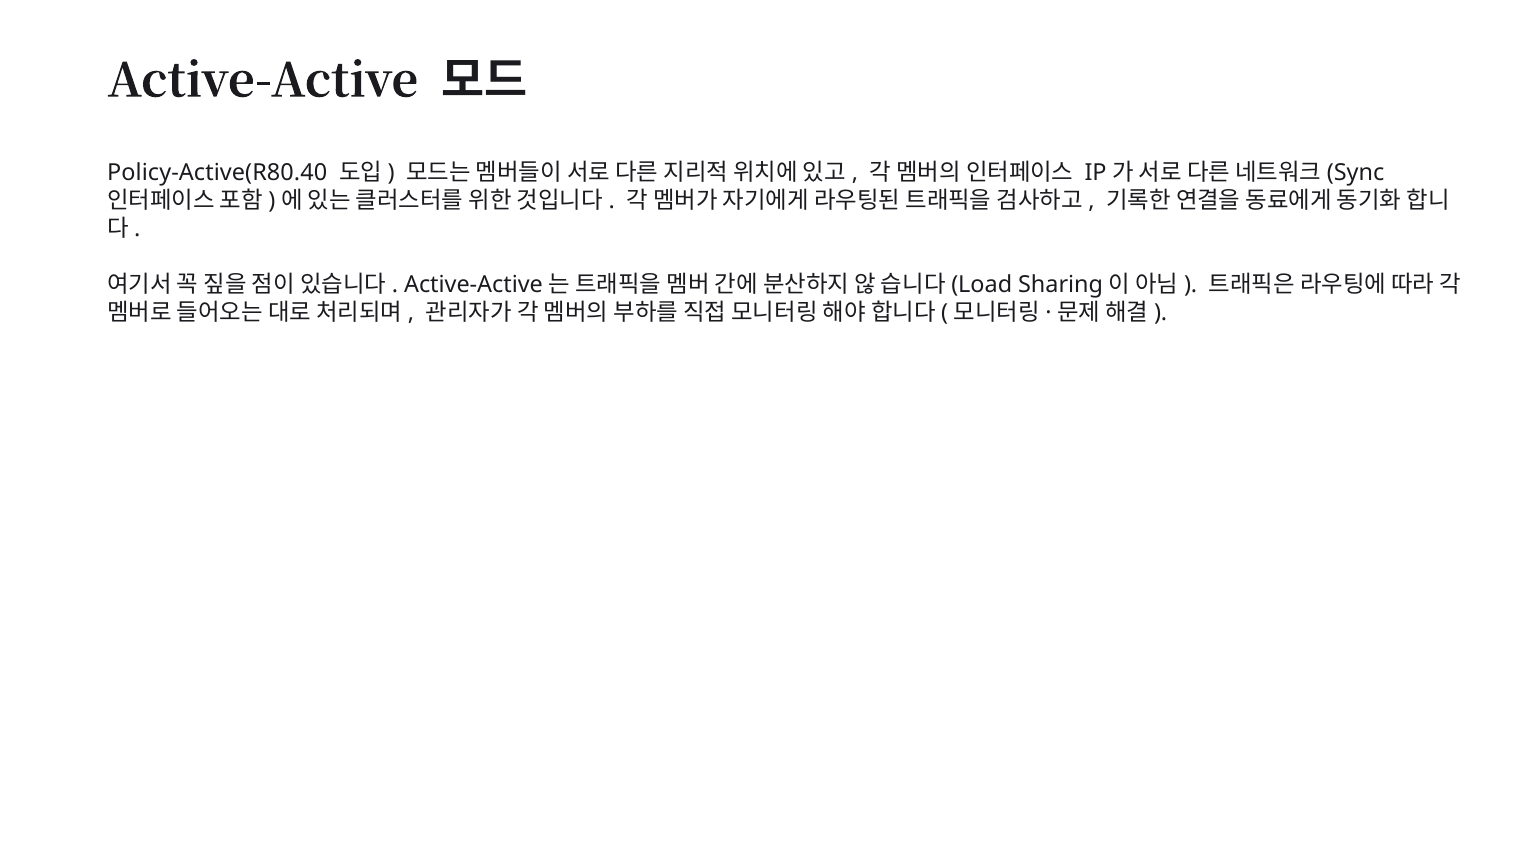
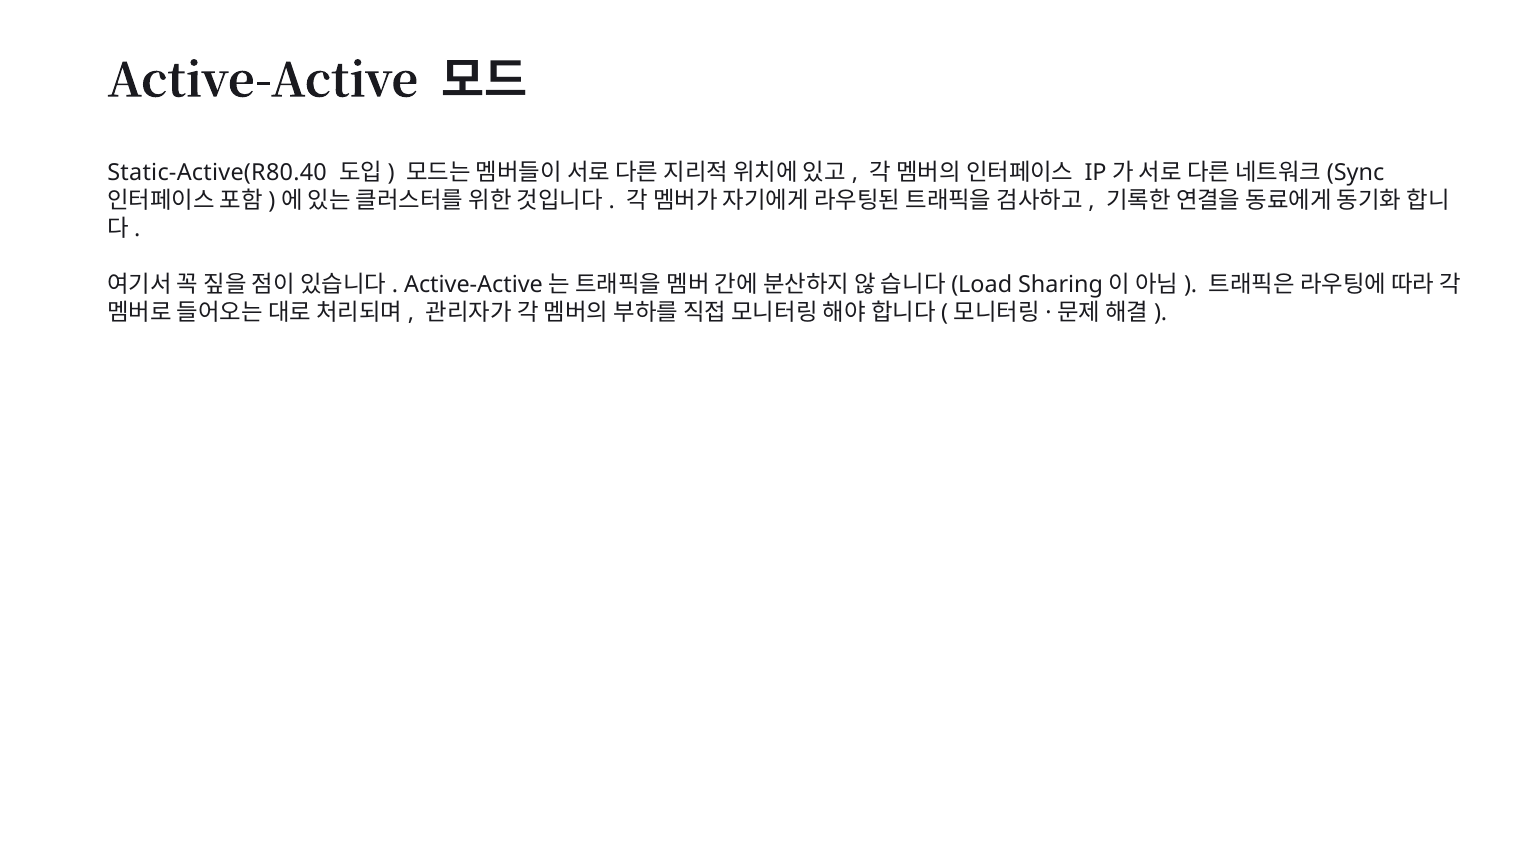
Policy-Active(R80.40: Policy-Active(R80.40 -> Static-Active(R80.40
